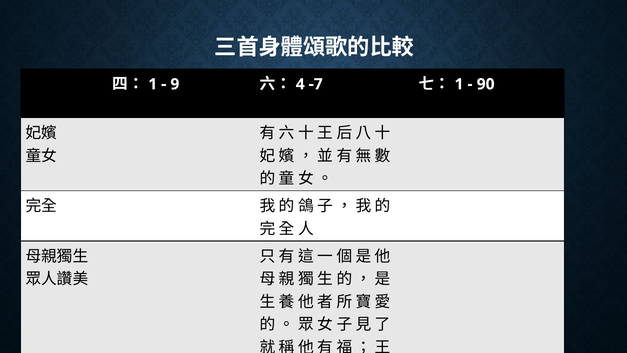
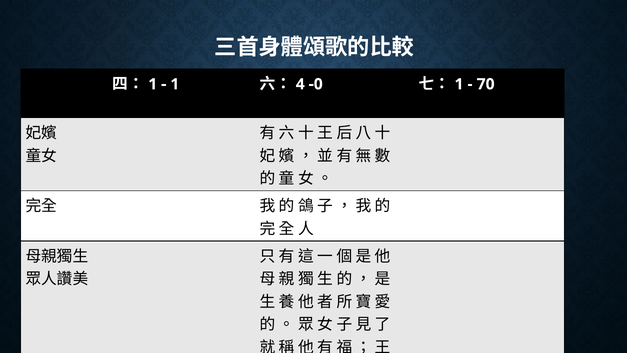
9 at (175, 84): 9 -> 1
-7: -7 -> -0
90: 90 -> 70
